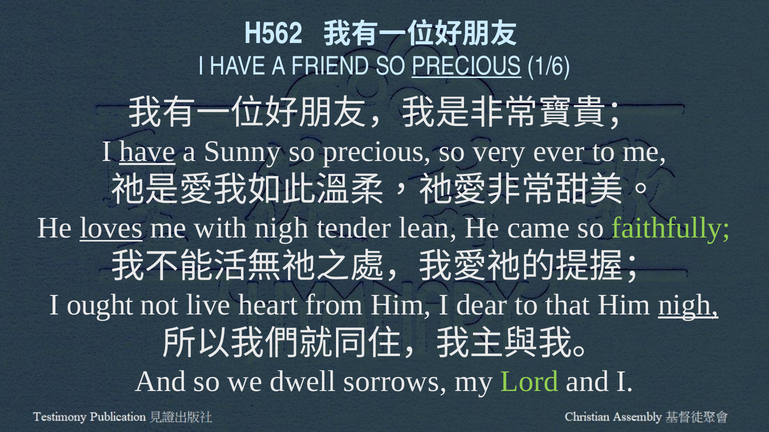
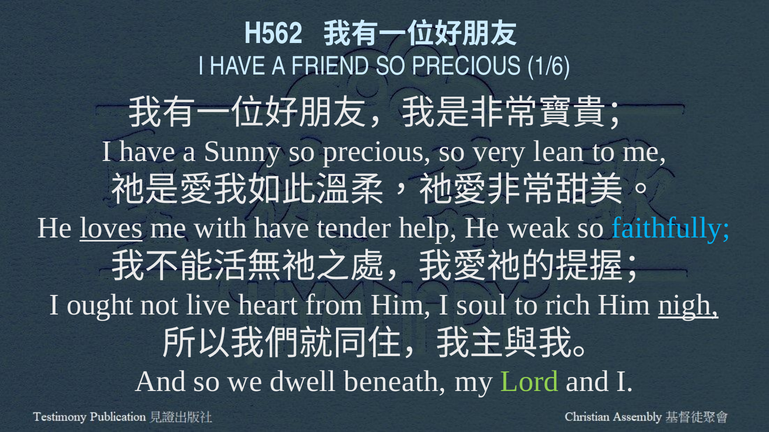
PRECIOUS at (467, 67) underline: present -> none
have at (147, 151) underline: present -> none
ever: ever -> lean
with nigh: nigh -> have
lean: lean -> help
came: came -> weak
faithfully colour: light green -> light blue
dear: dear -> soul
that: that -> rich
sorrows: sorrows -> beneath
